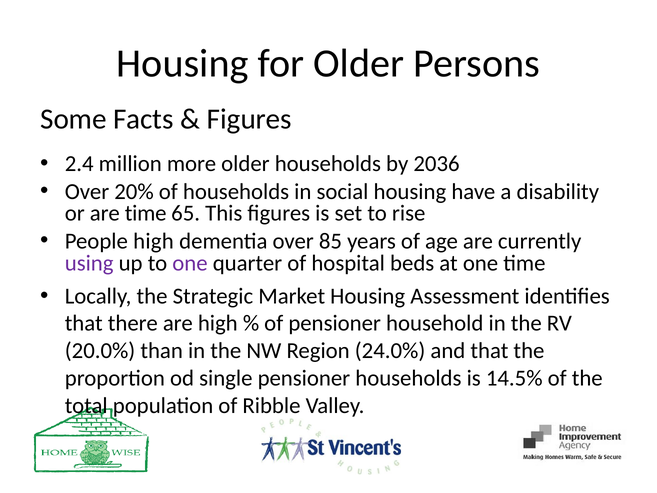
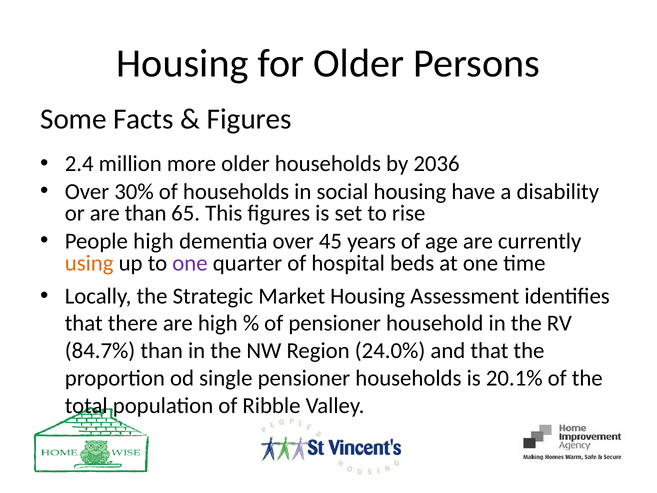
20%: 20% -> 30%
are time: time -> than
85: 85 -> 45
using colour: purple -> orange
20.0%: 20.0% -> 84.7%
14.5%: 14.5% -> 20.1%
